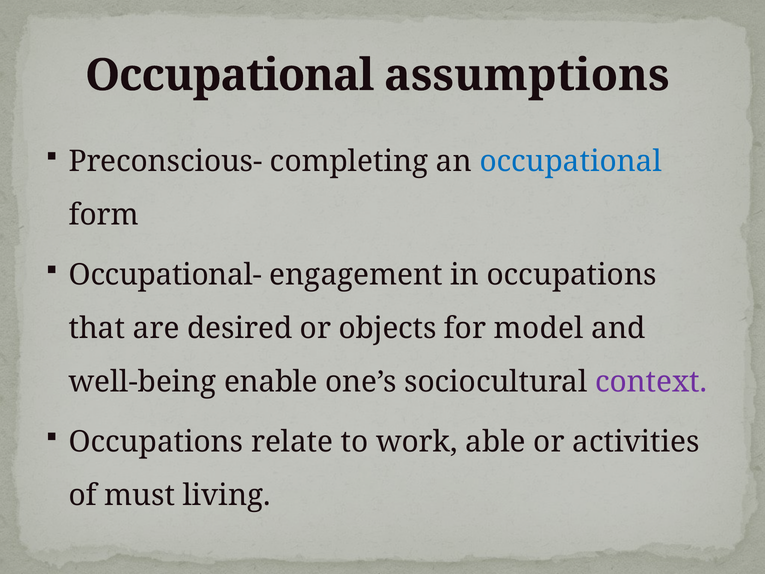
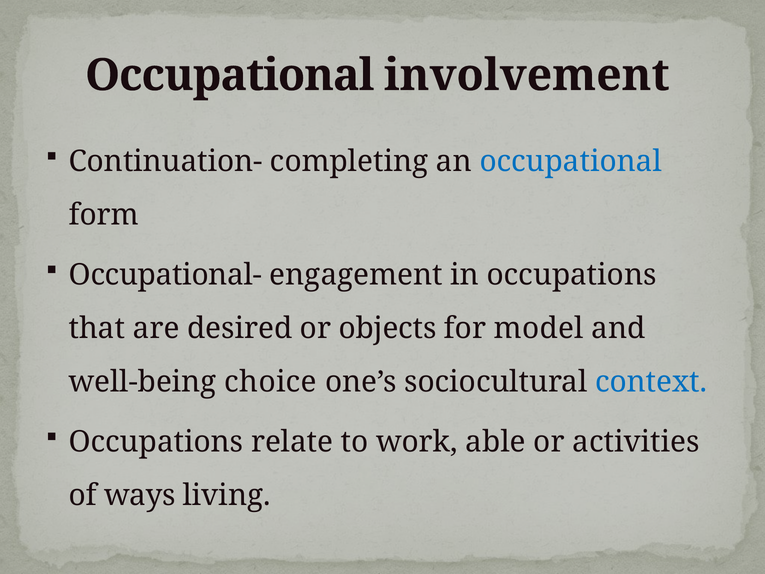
assumptions: assumptions -> involvement
Preconscious-: Preconscious- -> Continuation-
enable: enable -> choice
context colour: purple -> blue
must: must -> ways
